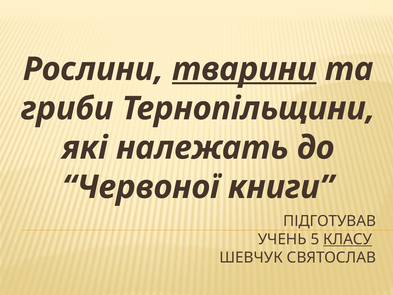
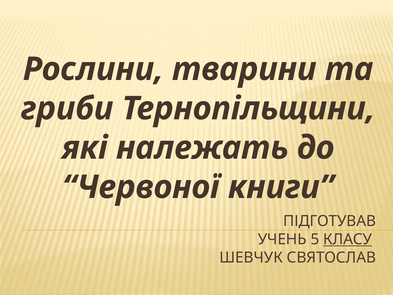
тварини underline: present -> none
